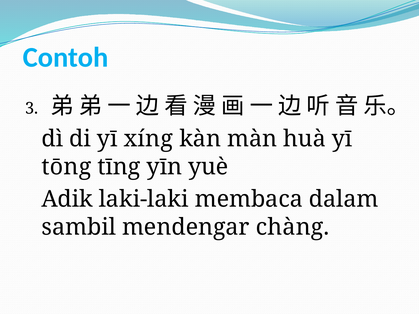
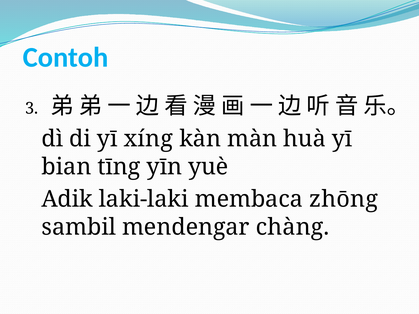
tōng: tōng -> bian
dalam: dalam -> zhōng
